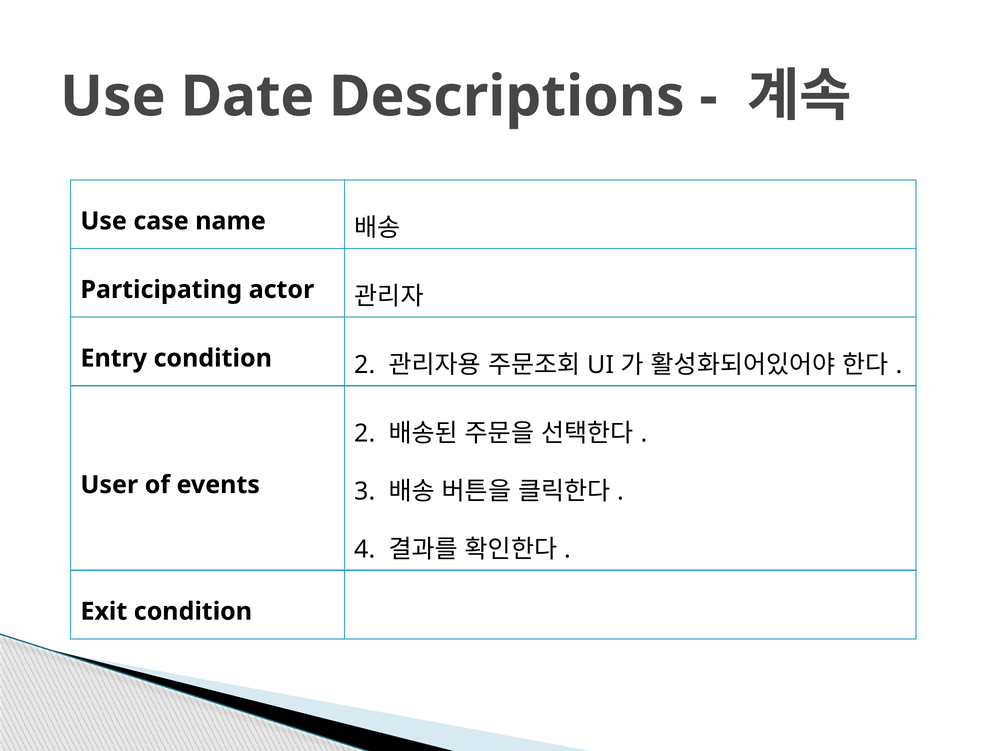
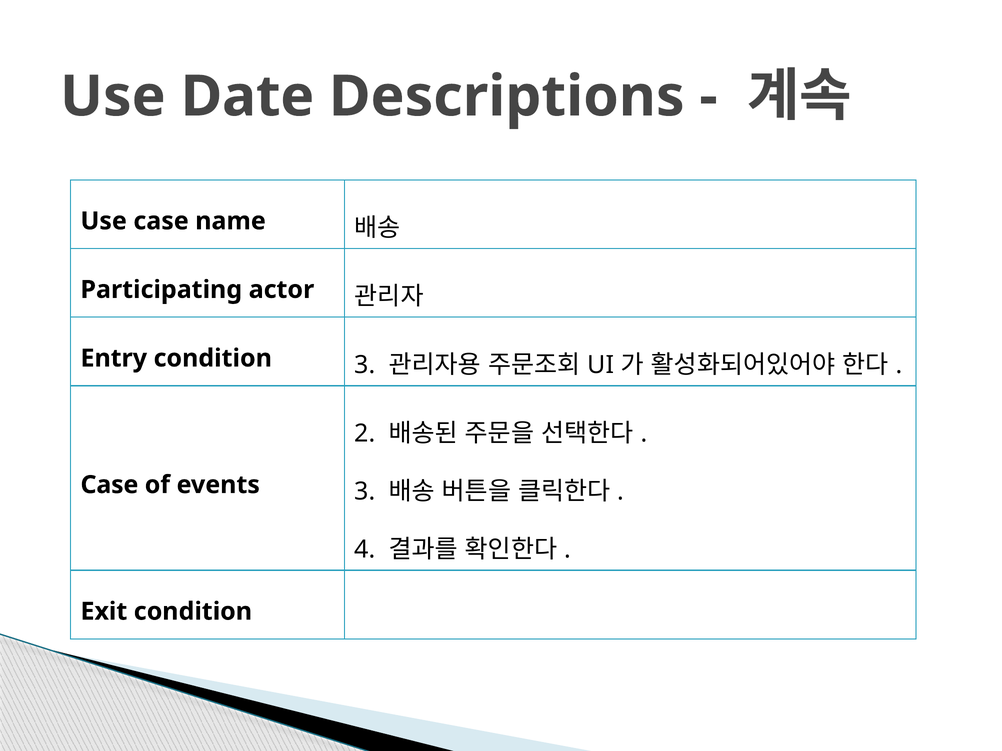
condition 2: 2 -> 3
User at (109, 485): User -> Case
